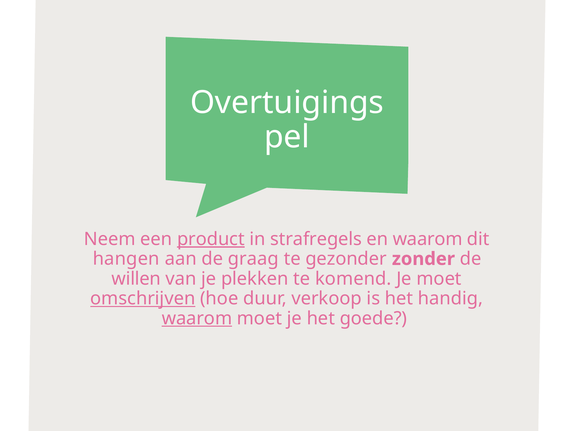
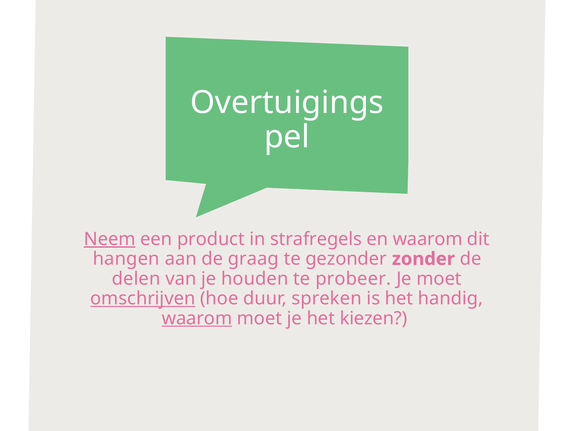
Neem underline: none -> present
product underline: present -> none
willen: willen -> delen
plekken: plekken -> houden
komend: komend -> probeer
verkoop: verkoop -> spreken
goede: goede -> kiezen
